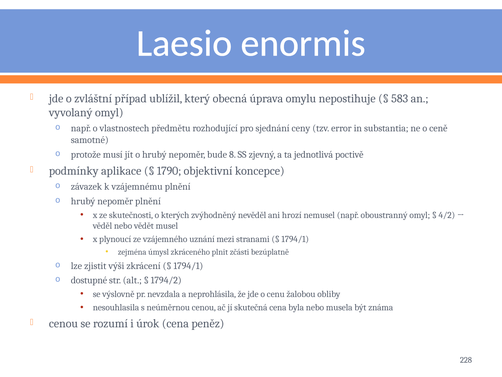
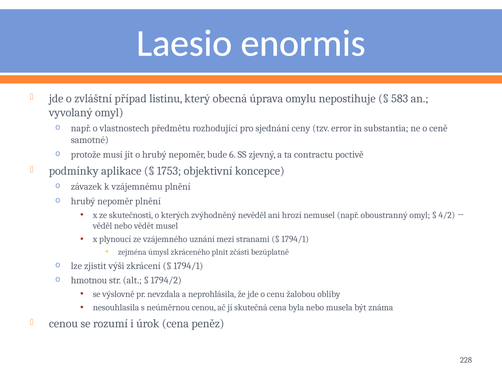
ublížil: ublížil -> listinu
8: 8 -> 6
jednotlivá: jednotlivá -> contractu
1790: 1790 -> 1753
dostupné: dostupné -> hmotnou
